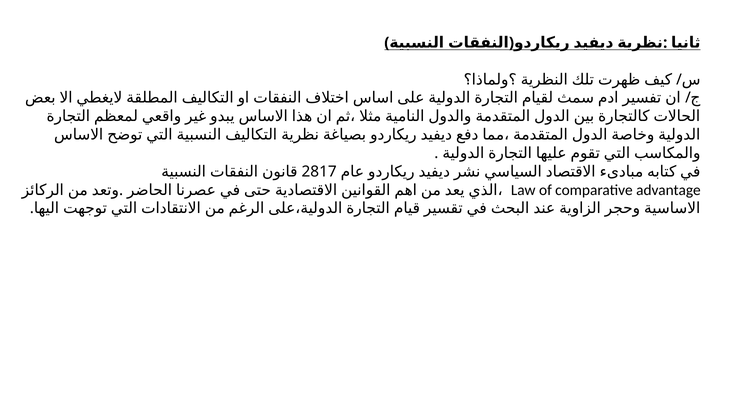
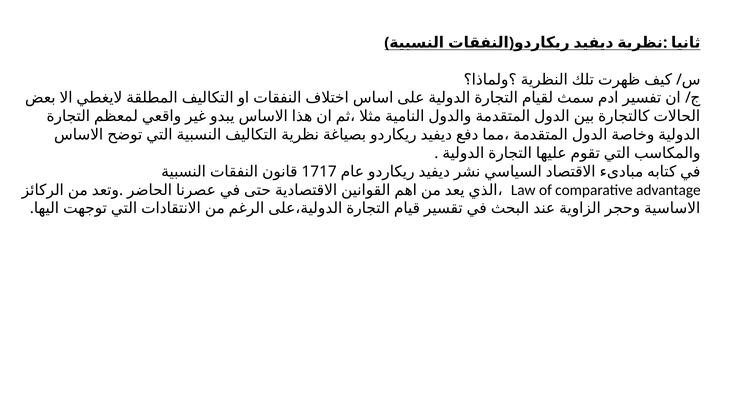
2817: 2817 -> 1717
